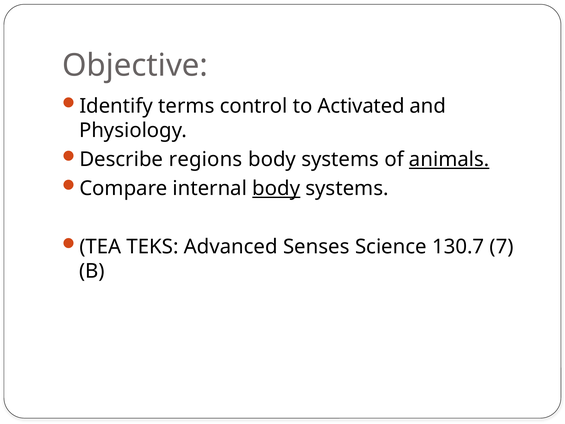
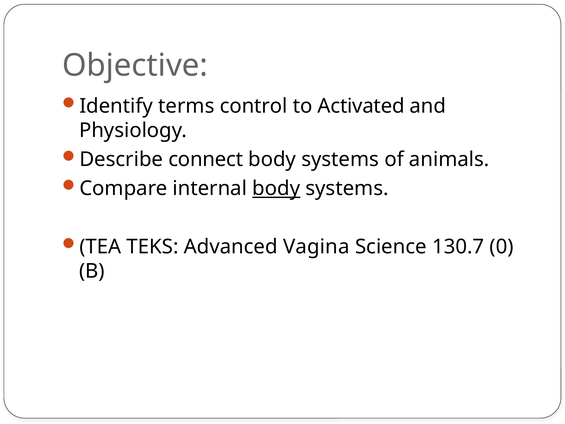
regions: regions -> connect
animals underline: present -> none
Senses: Senses -> Vagina
7: 7 -> 0
